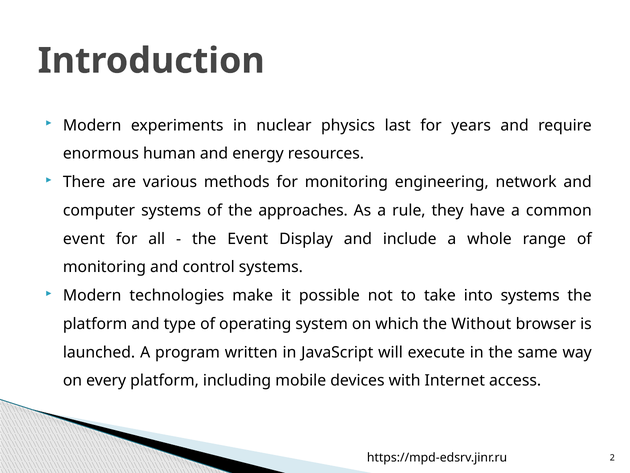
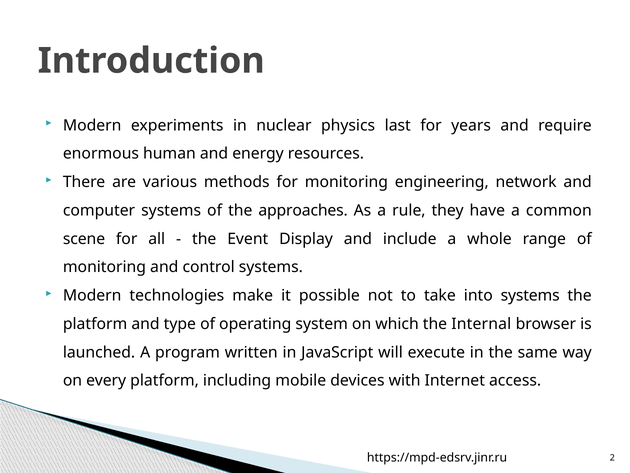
event at (84, 239): event -> scene
Without: Without -> Internal
